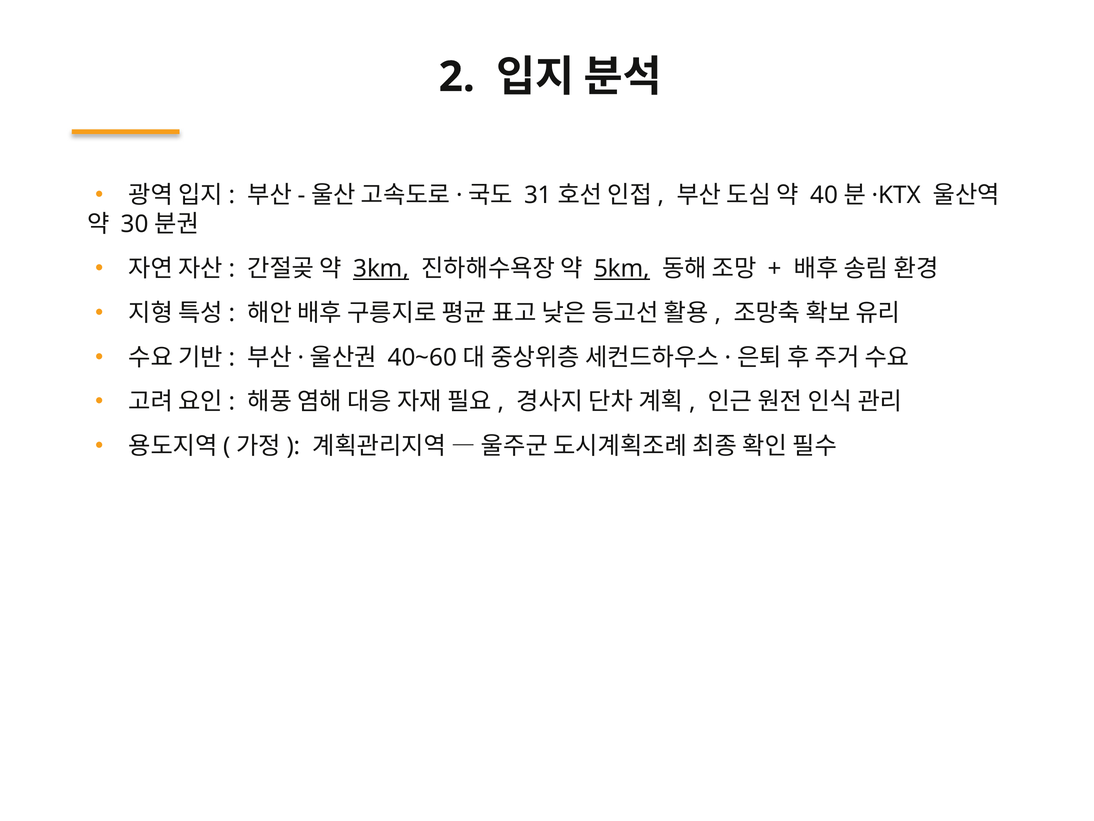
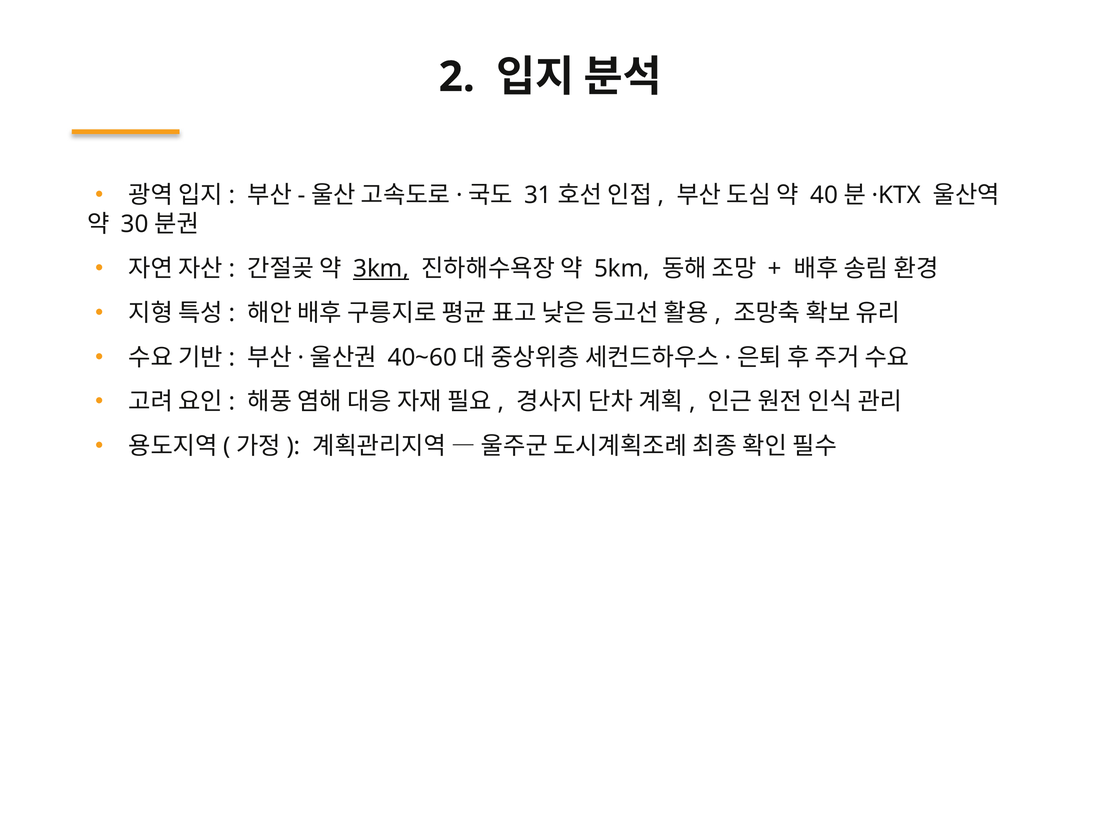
5km underline: present -> none
